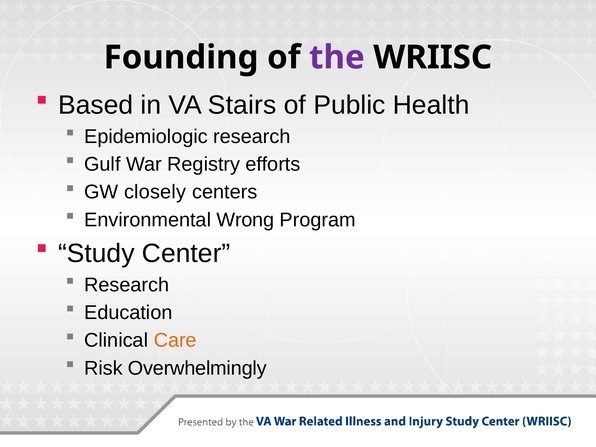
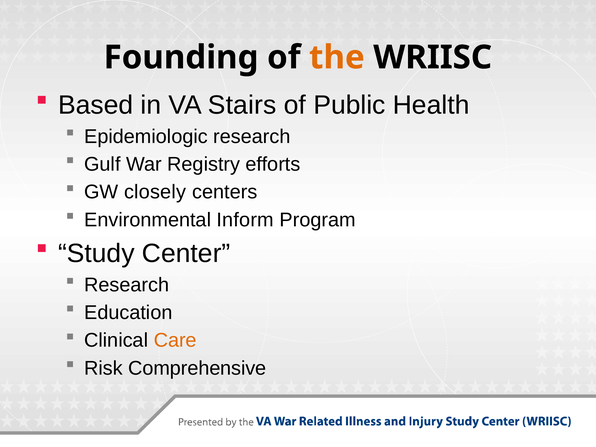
the colour: purple -> orange
Wrong: Wrong -> Inform
Overwhelmingly: Overwhelmingly -> Comprehensive
